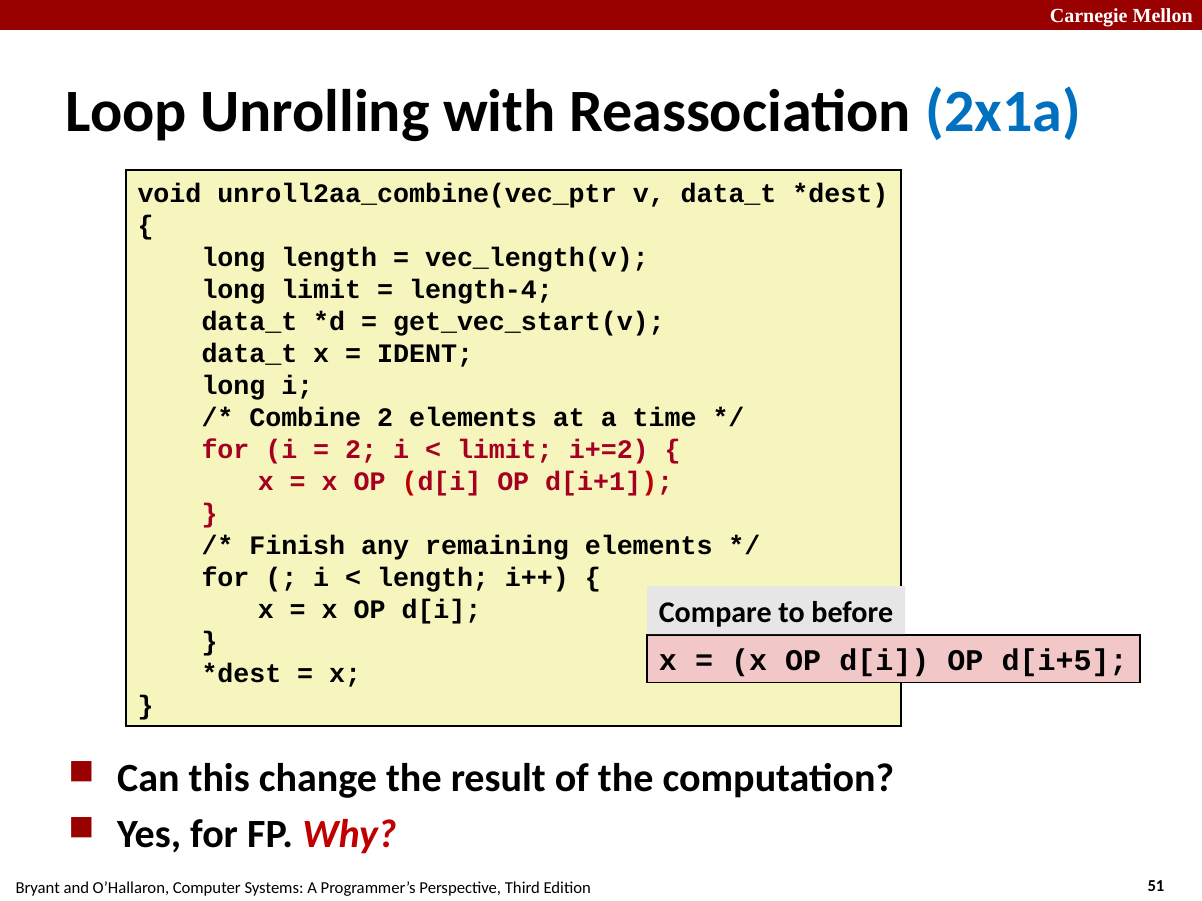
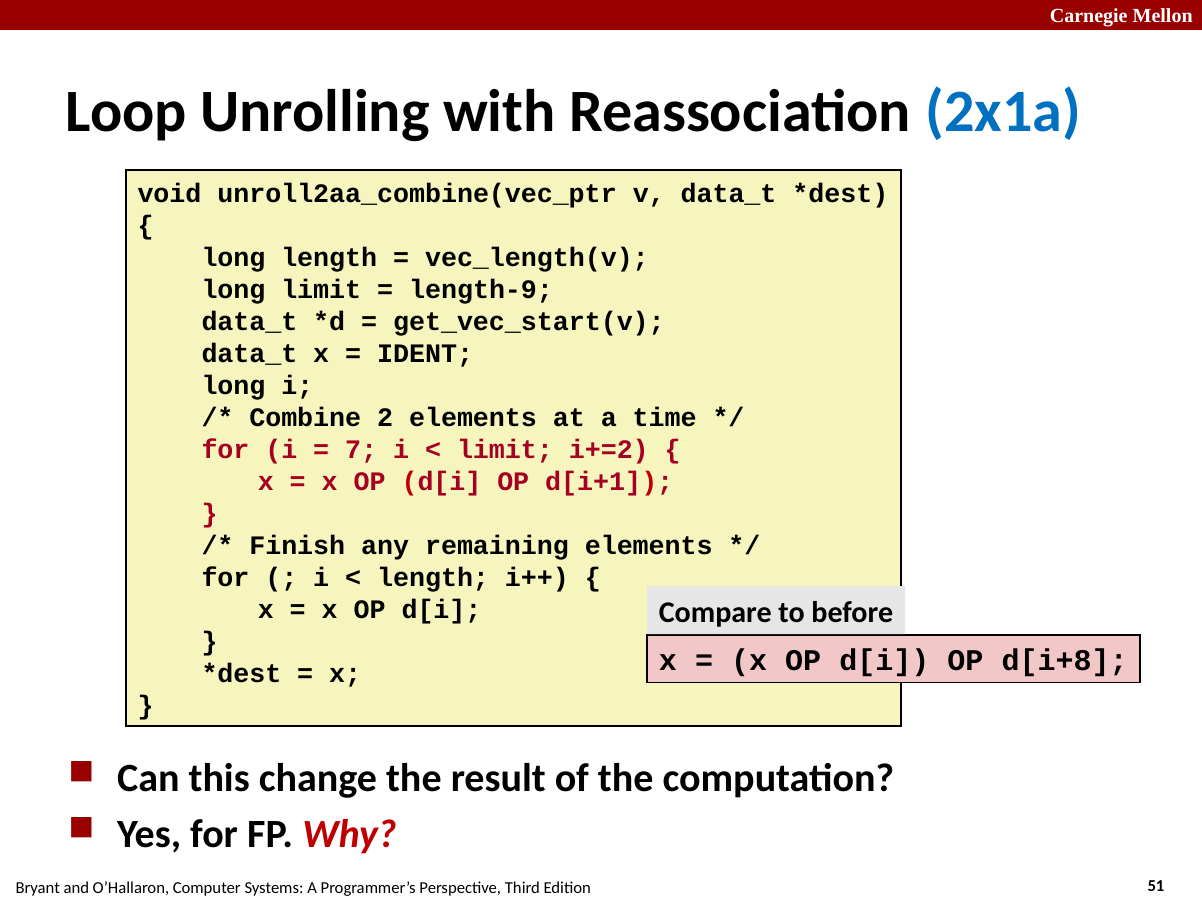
length-4: length-4 -> length-9
2 at (361, 450): 2 -> 7
d[i+5: d[i+5 -> d[i+8
